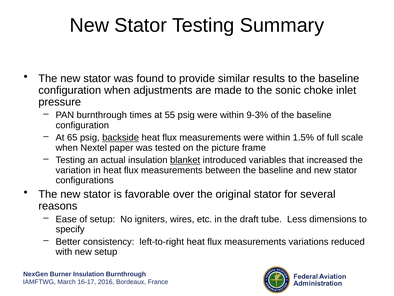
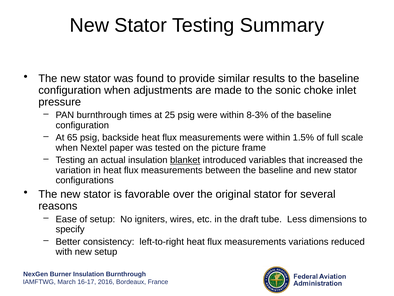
55: 55 -> 25
9-3%: 9-3% -> 8-3%
backside underline: present -> none
